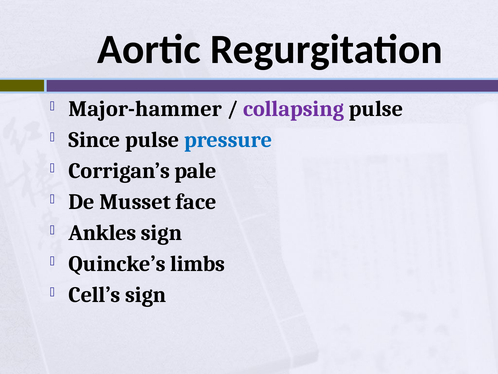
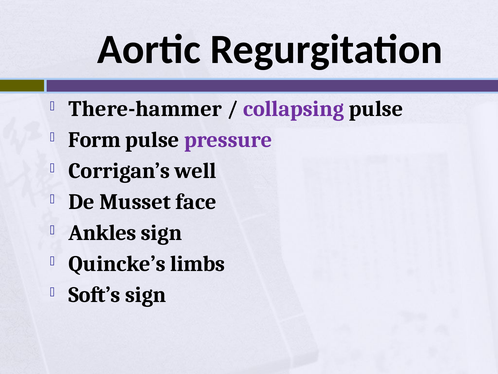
Major-hammer: Major-hammer -> There-hammer
Since: Since -> Form
pressure colour: blue -> purple
pale: pale -> well
Cell’s: Cell’s -> Soft’s
